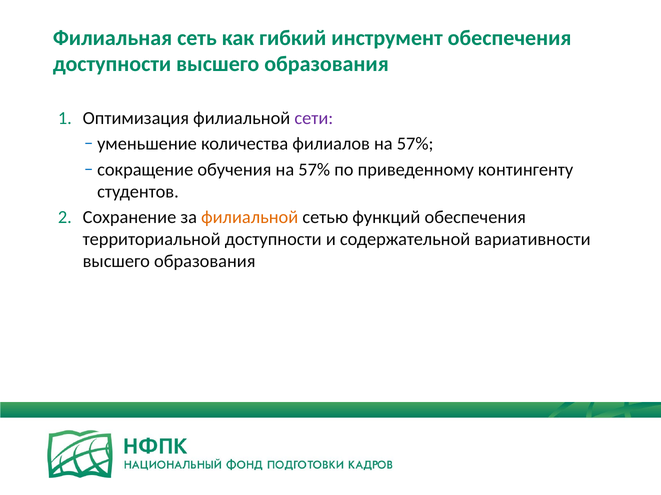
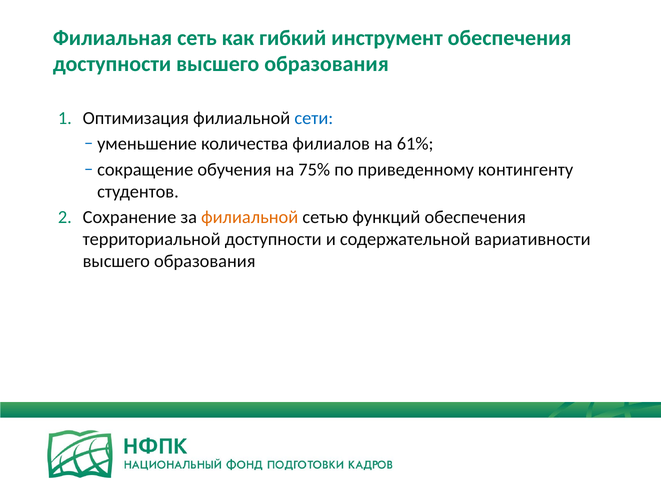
сети colour: purple -> blue
филиалов на 57%: 57% -> 61%
обучения на 57%: 57% -> 75%
